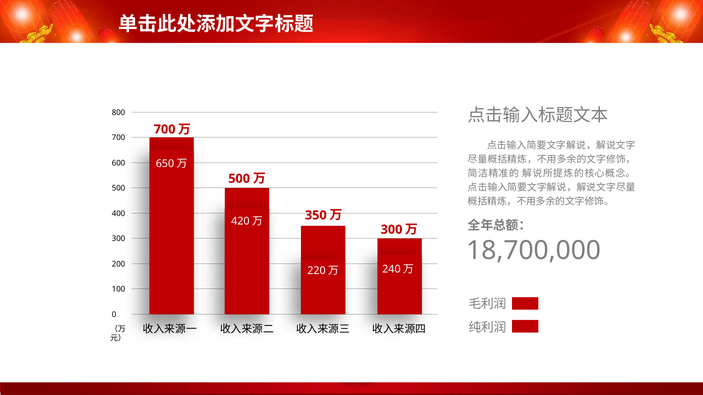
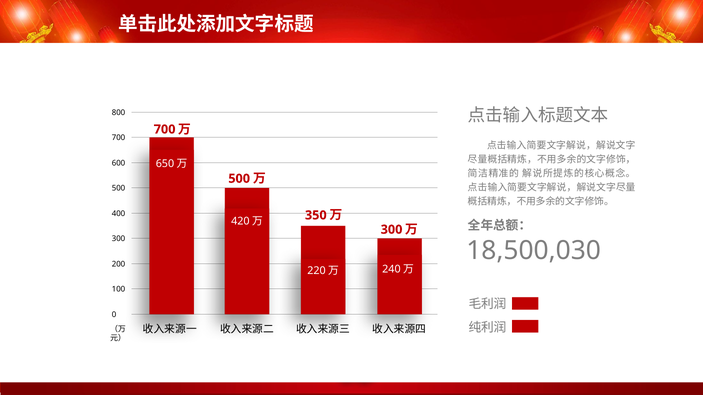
18,700,000: 18,700,000 -> 18,500,030
